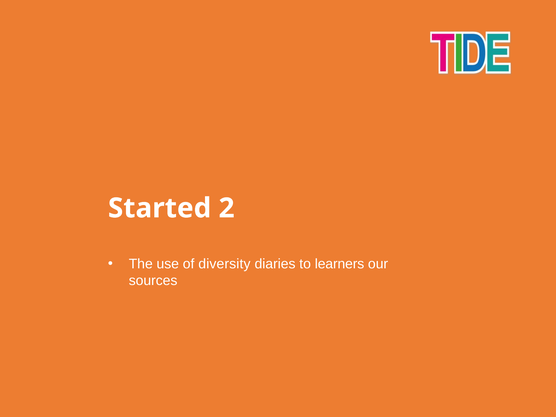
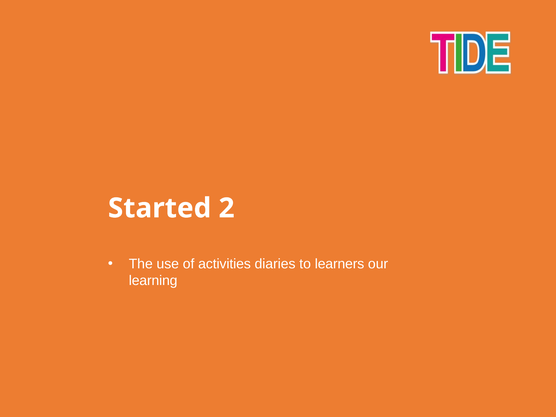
diversity: diversity -> activities
sources: sources -> learning
